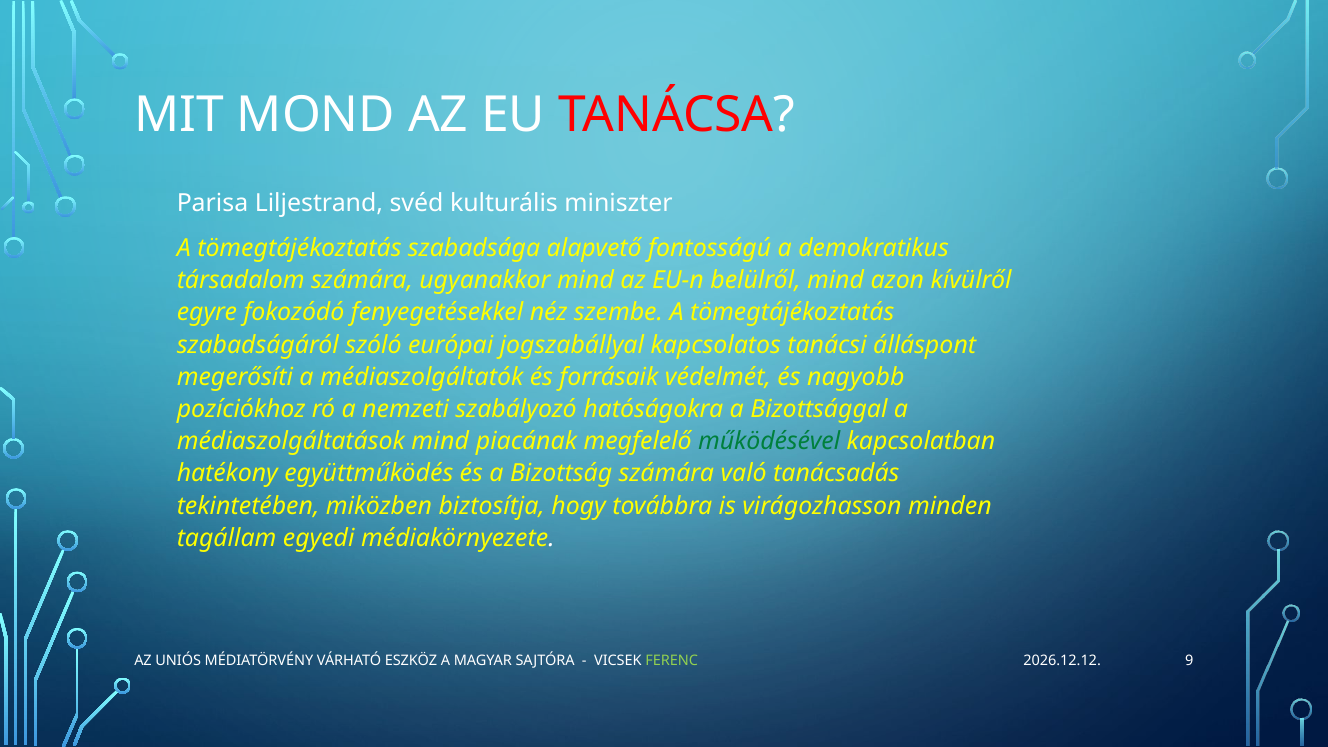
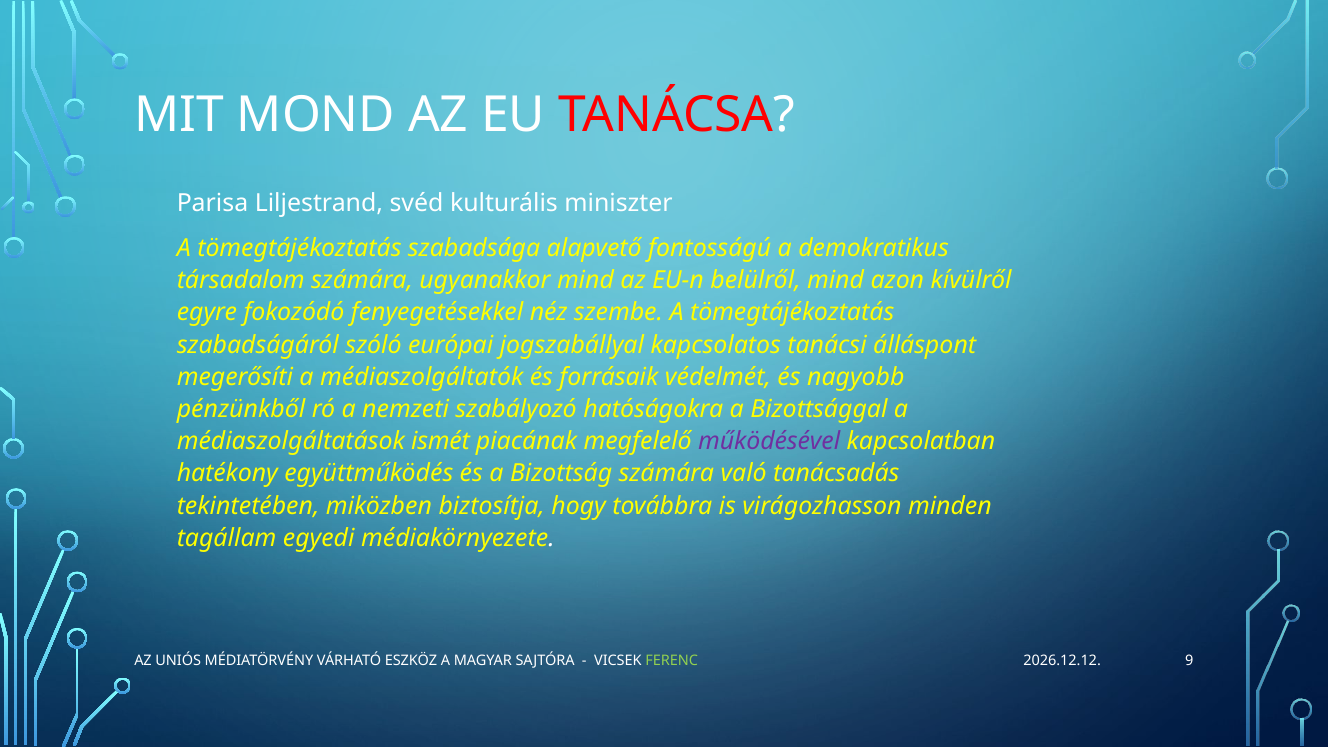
pozíciókhoz: pozíciókhoz -> pénzünkből
médiaszolgáltatások mind: mind -> ismét
működésével colour: green -> purple
